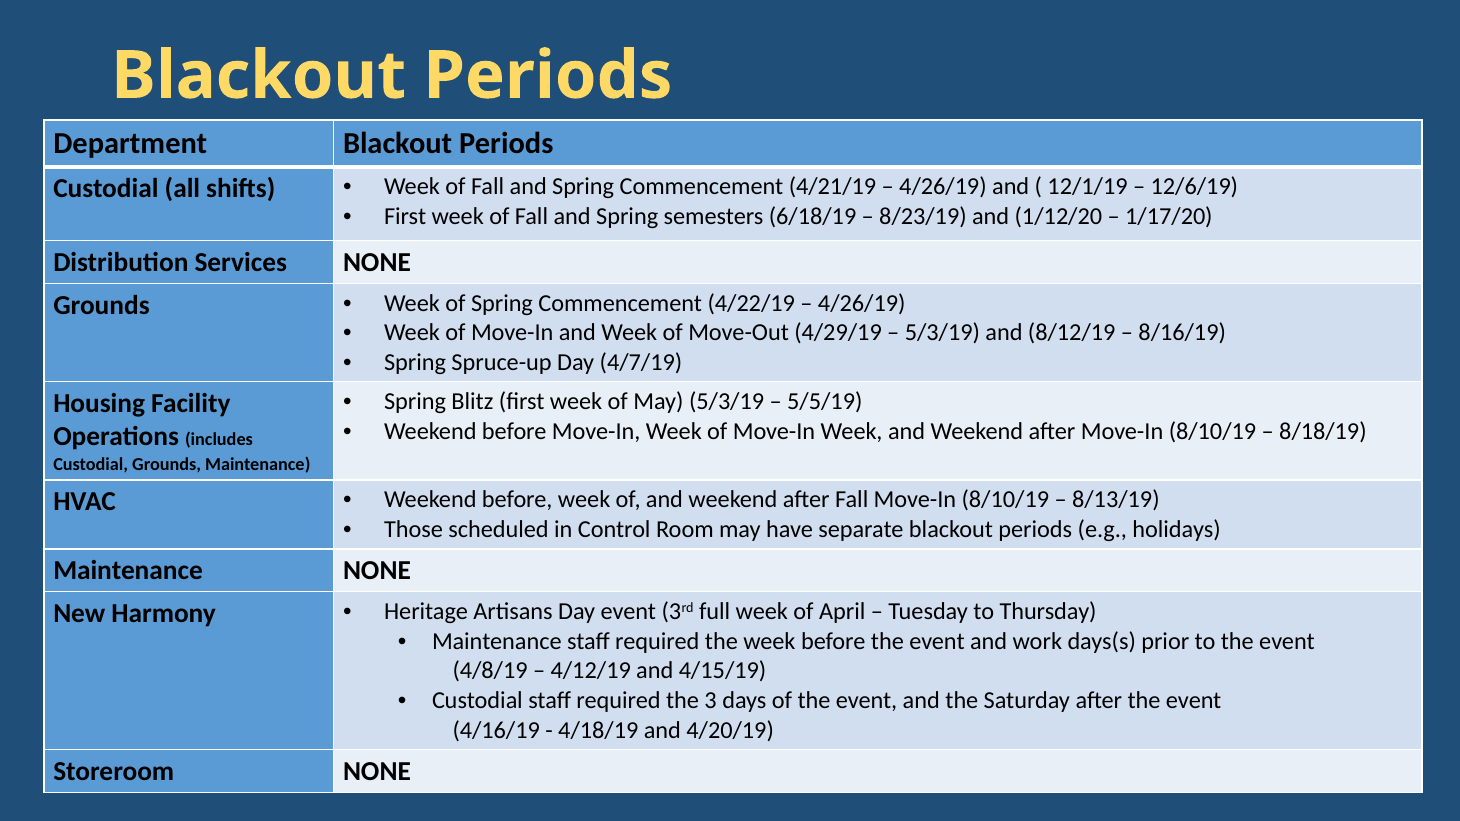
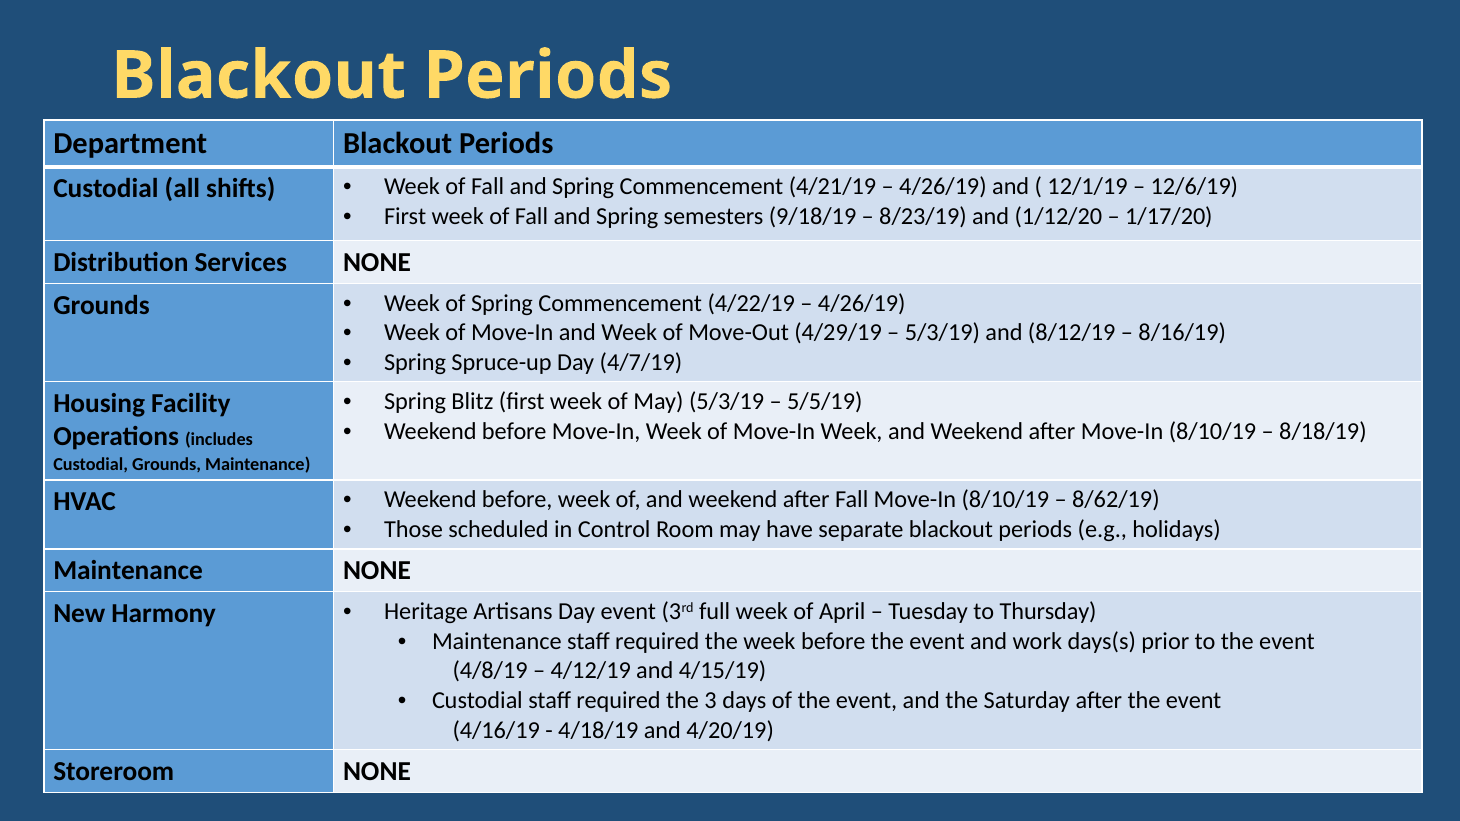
6/18/19: 6/18/19 -> 9/18/19
8/13/19: 8/13/19 -> 8/62/19
